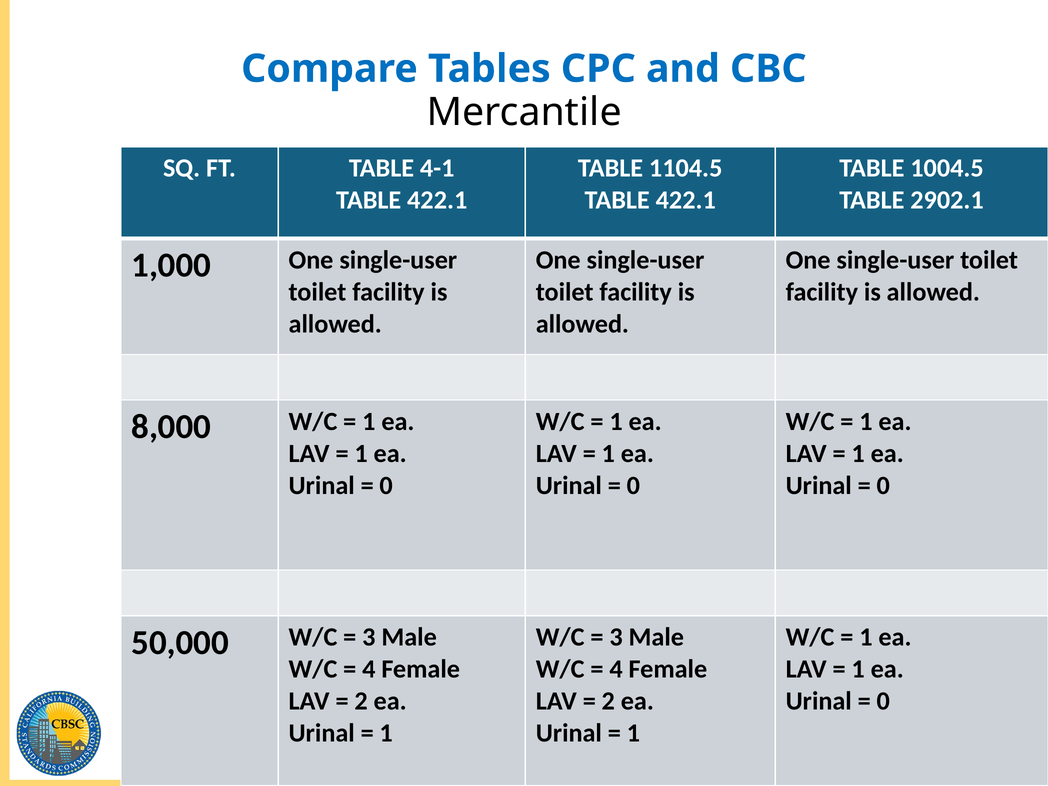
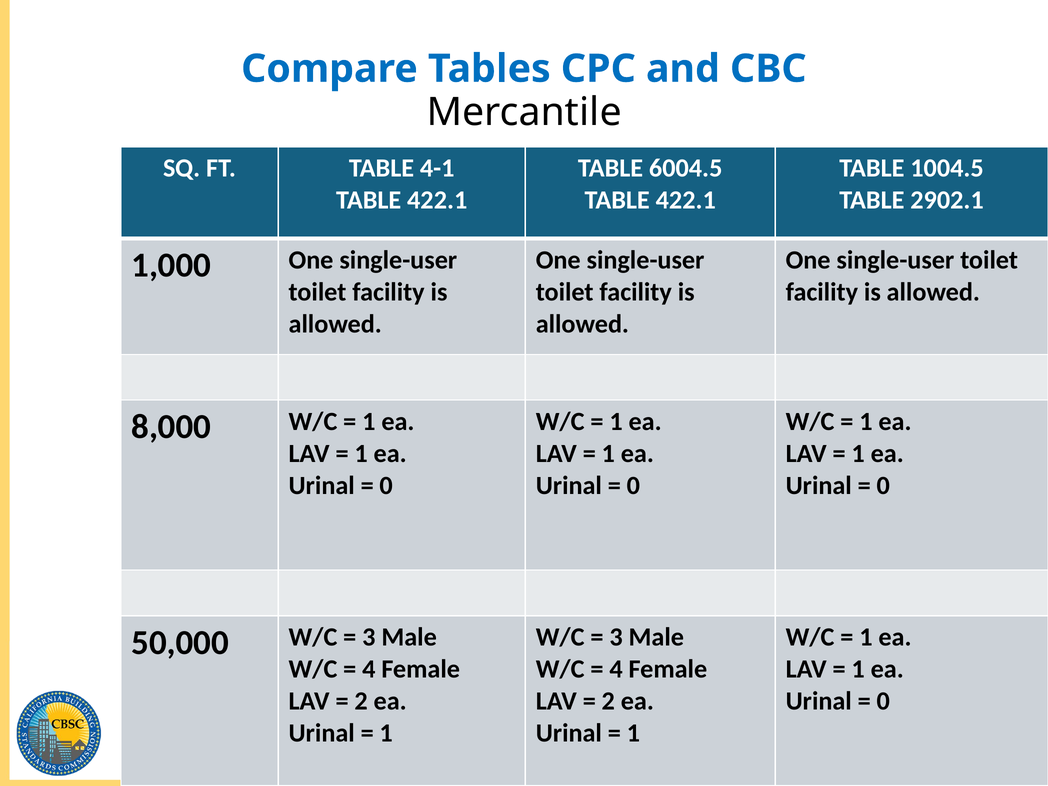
1104.5: 1104.5 -> 6004.5
